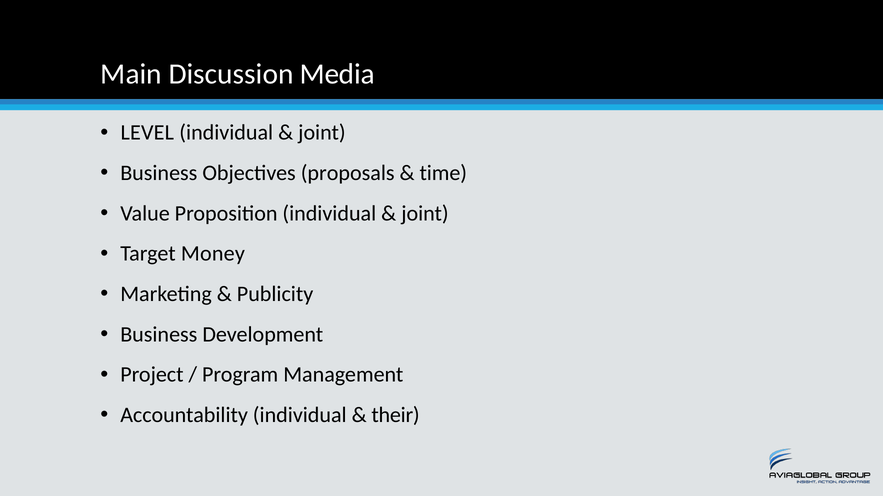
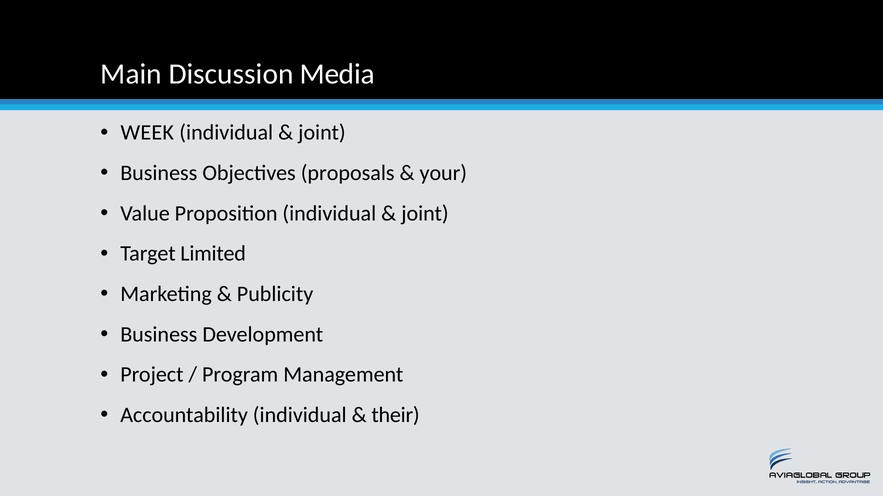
LEVEL: LEVEL -> WEEK
time: time -> your
Money: Money -> Limited
